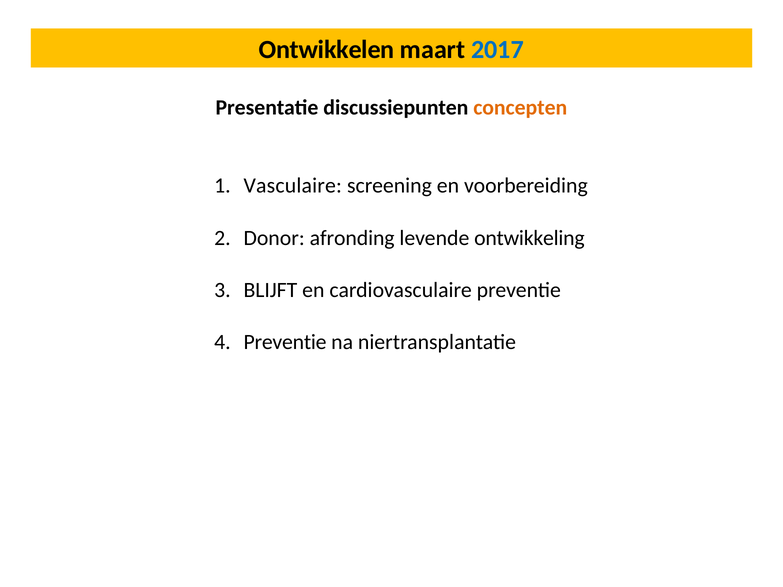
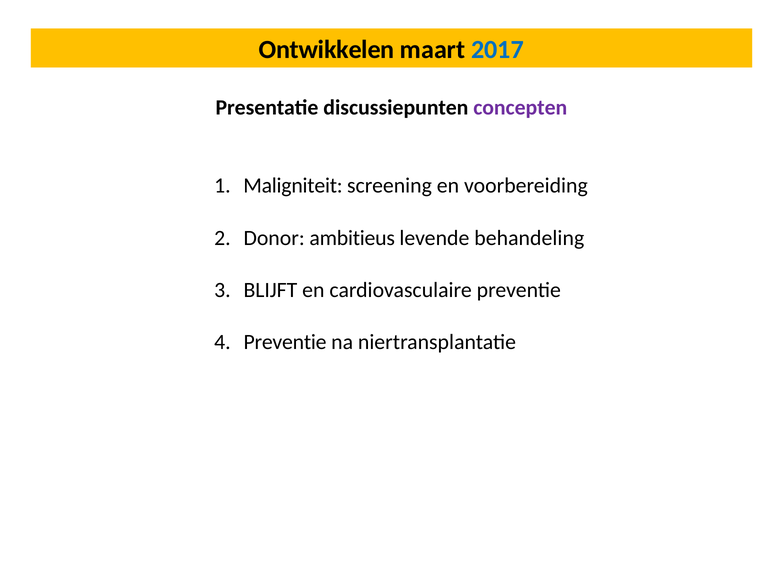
concepten colour: orange -> purple
Vasculaire: Vasculaire -> Maligniteit
afronding: afronding -> ambitieus
ontwikkeling: ontwikkeling -> behandeling
